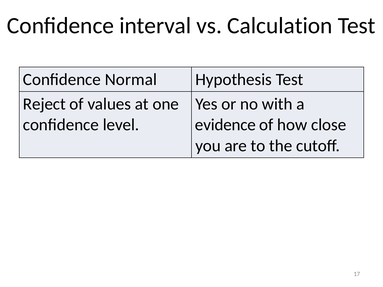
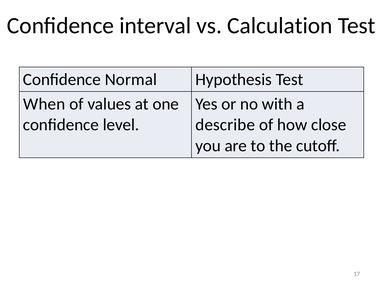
Reject: Reject -> When
evidence: evidence -> describe
